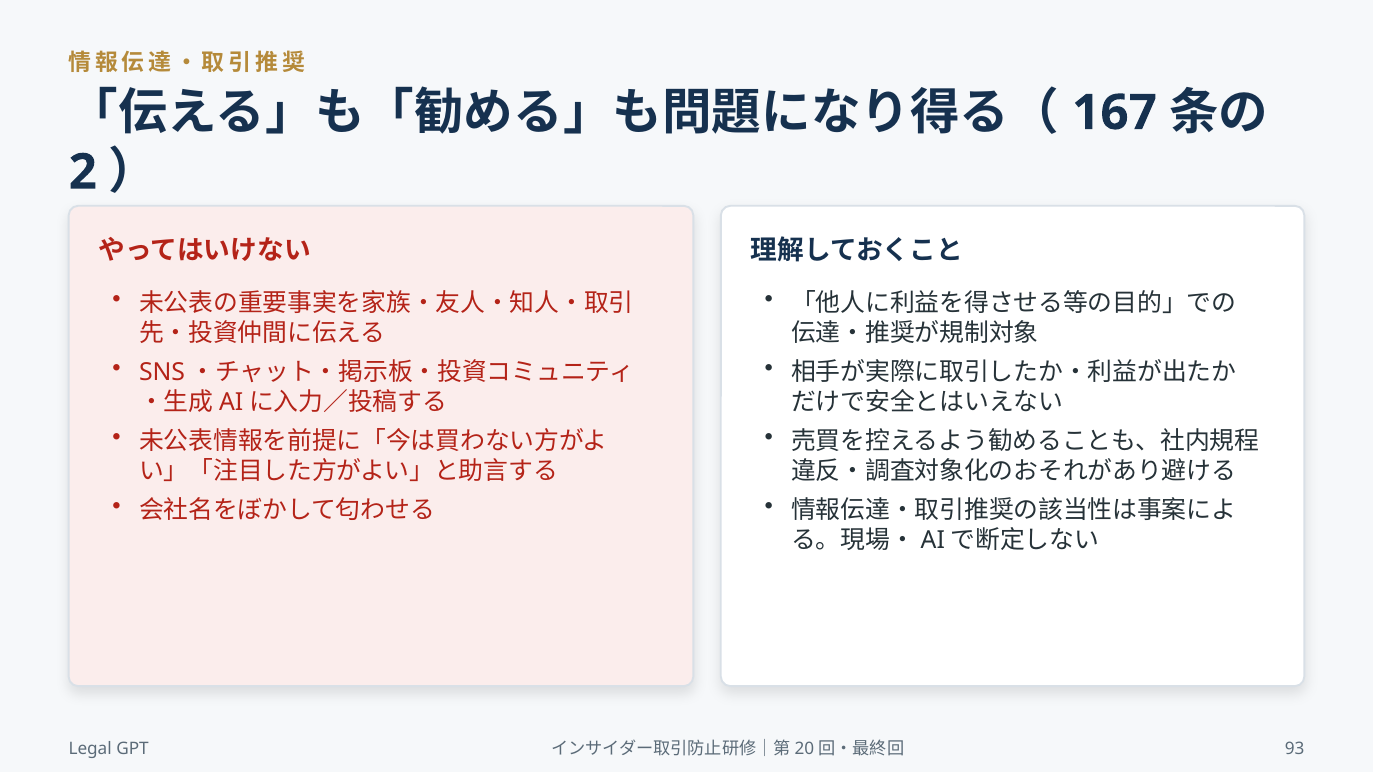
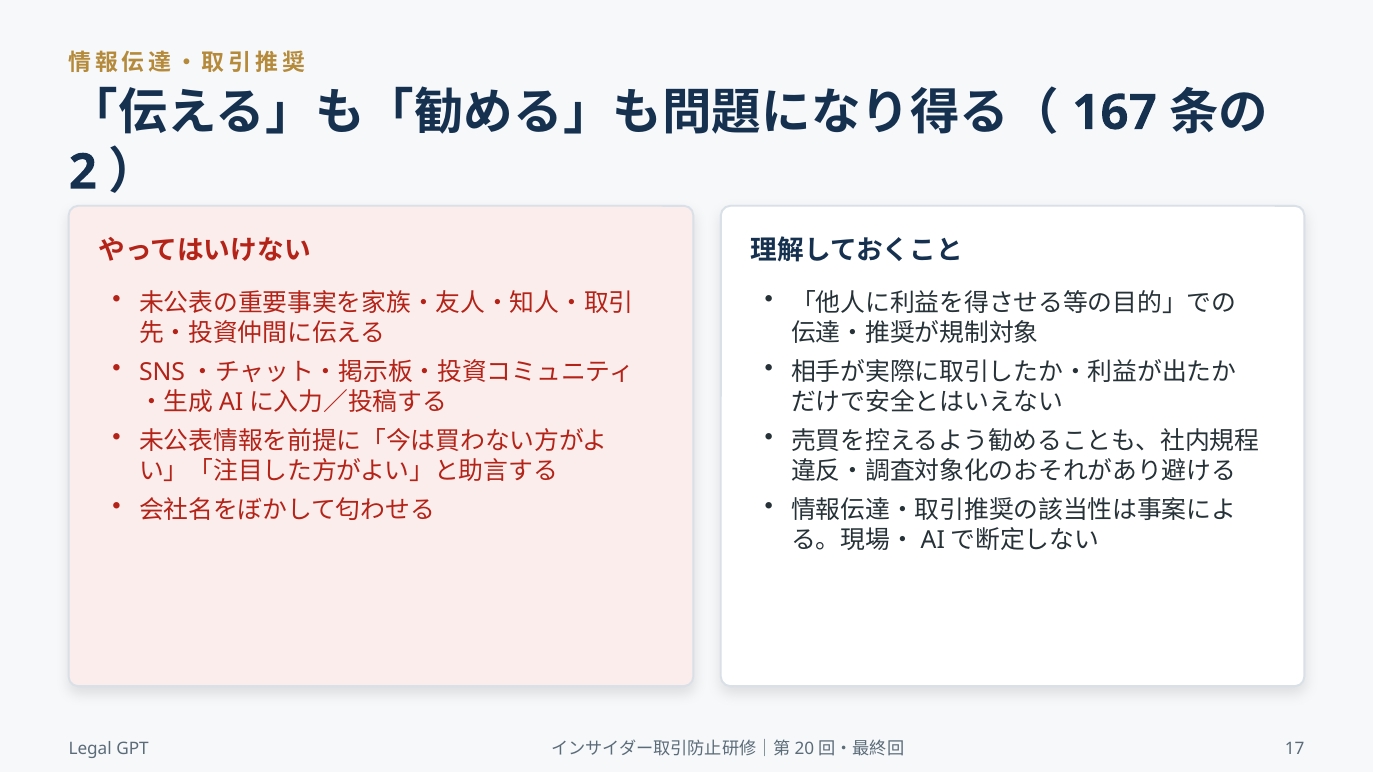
93: 93 -> 17
